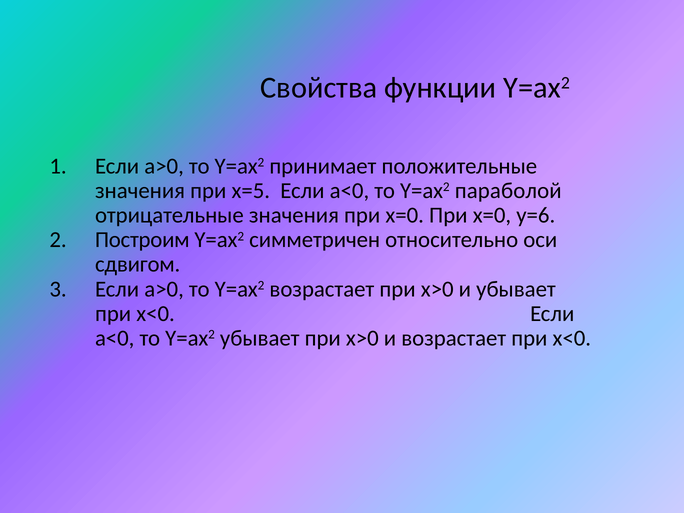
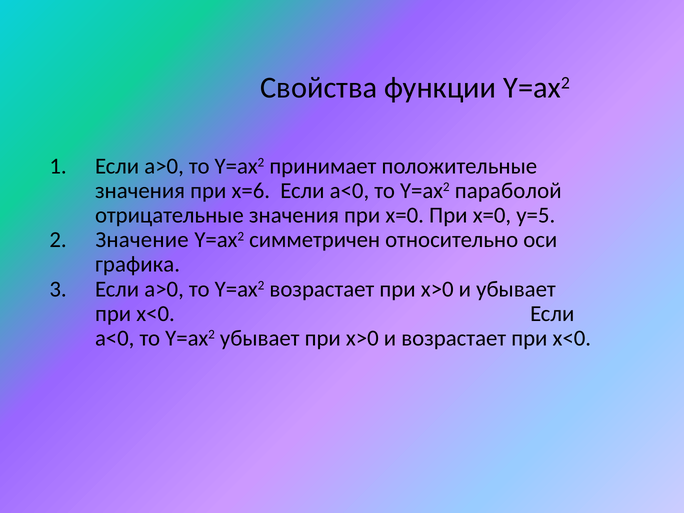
х=5: х=5 -> х=6
у=6: у=6 -> у=5
Построим: Построим -> Значение
сдвигом: сдвигом -> графика
